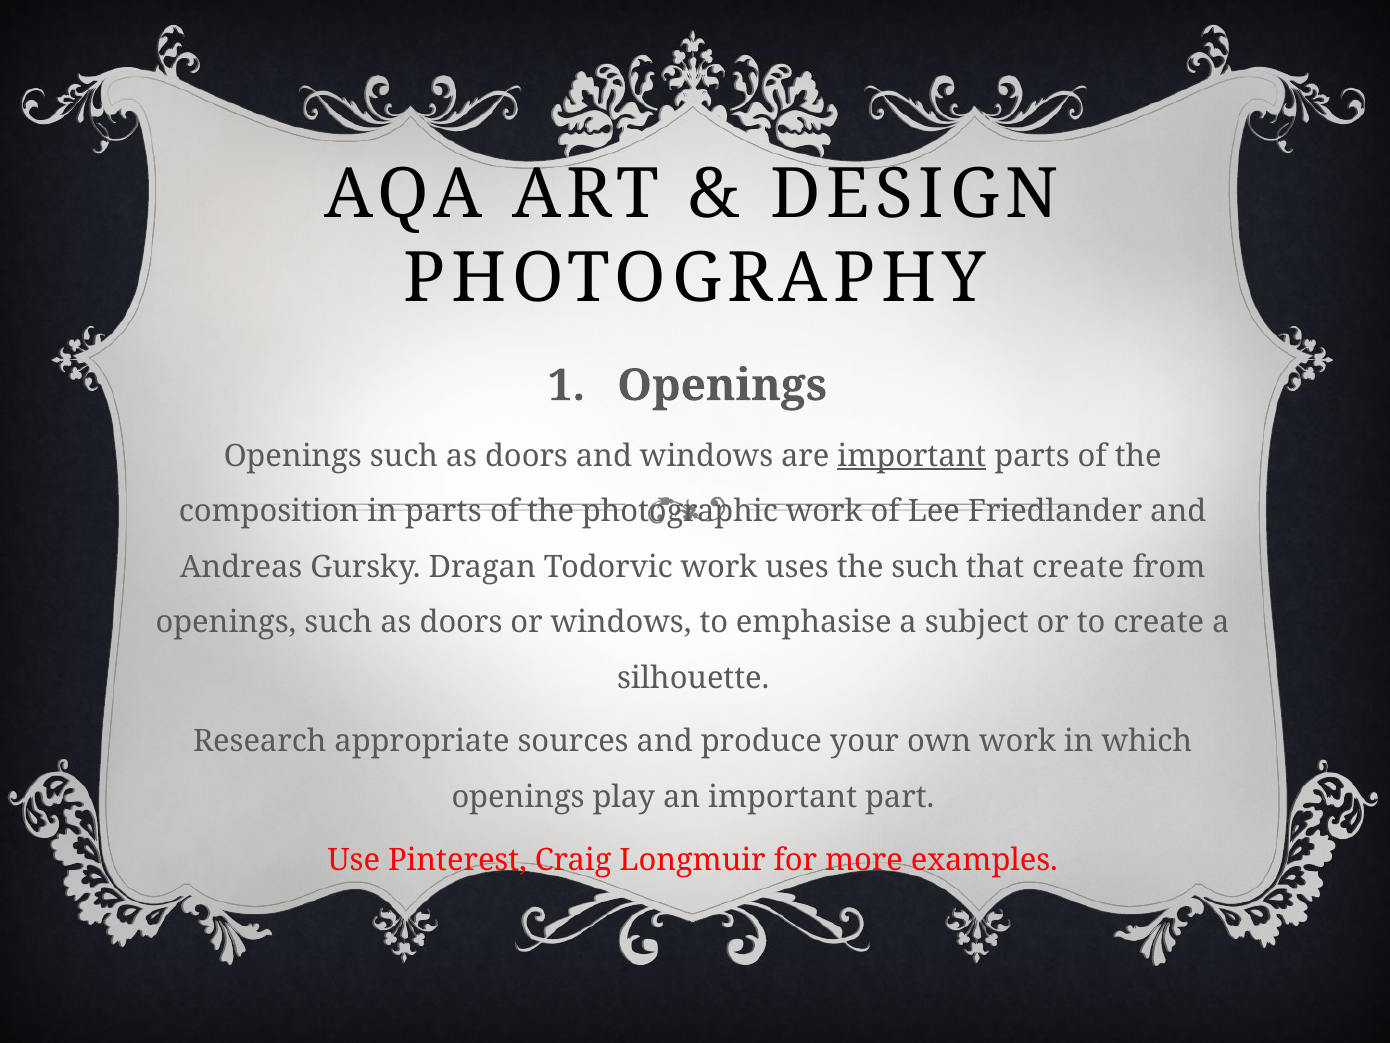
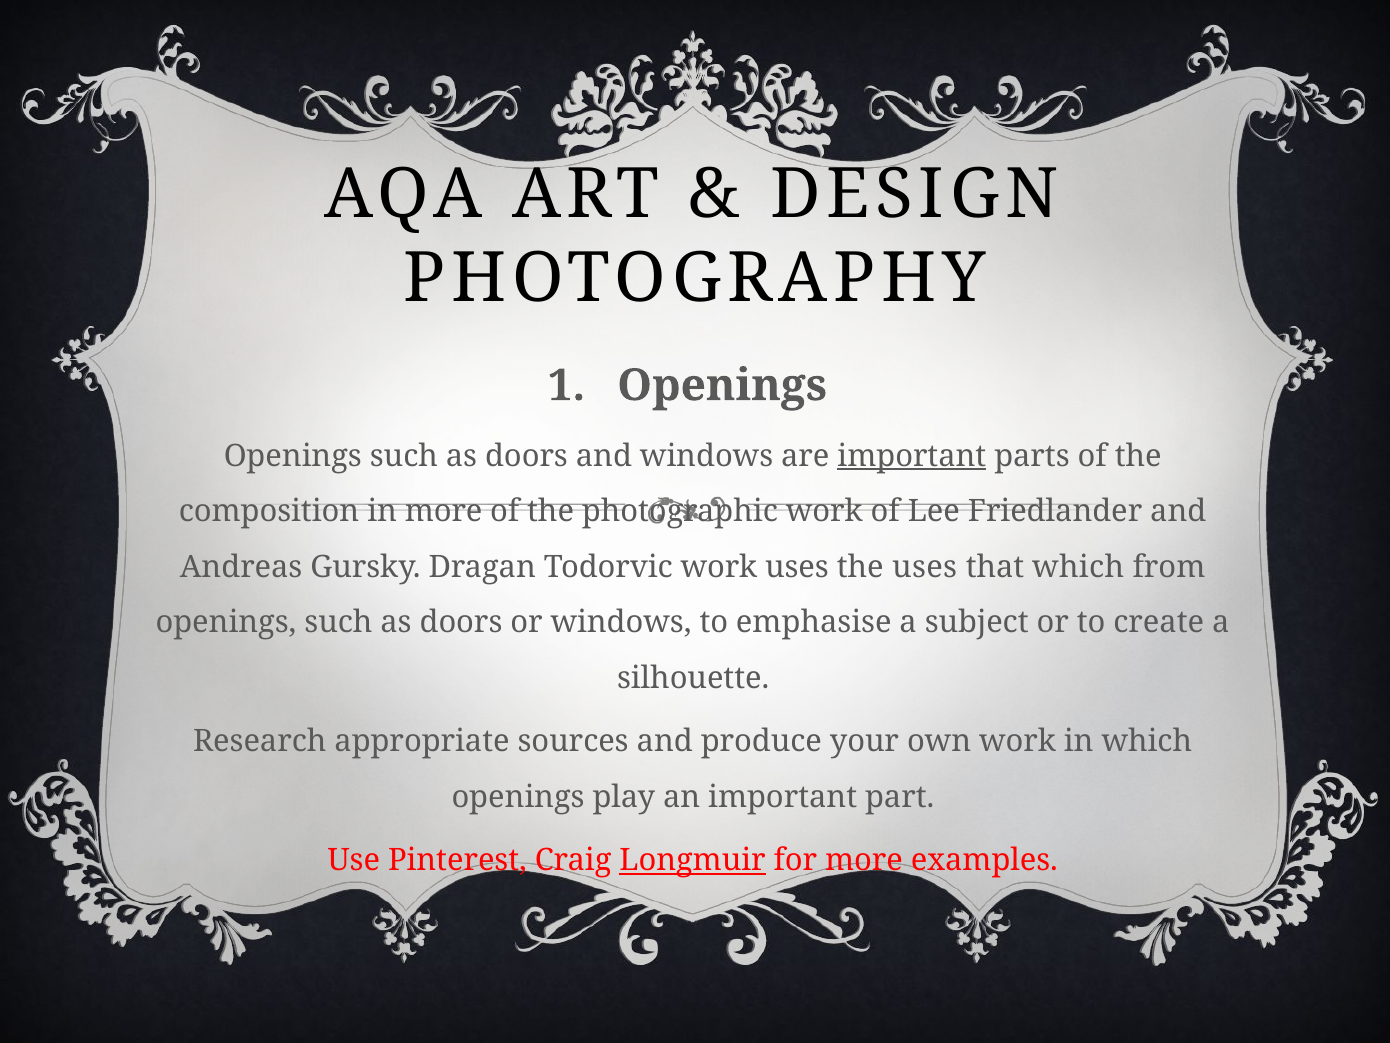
in parts: parts -> more
the such: such -> uses
that create: create -> which
Longmuir underline: none -> present
